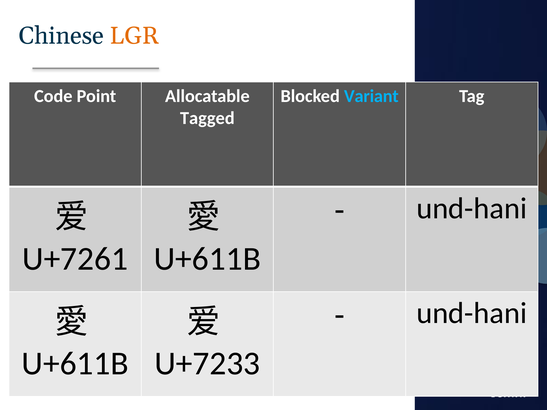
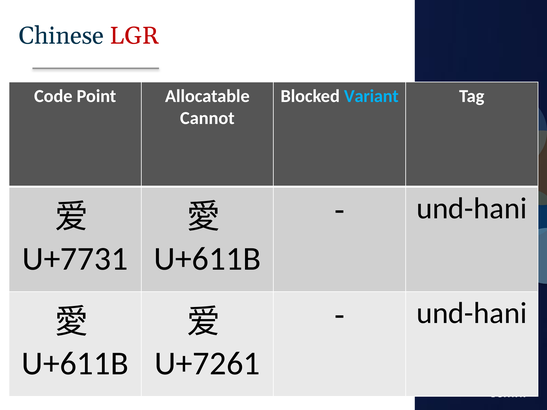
LGR colour: orange -> red
Tagged: Tagged -> Cannot
U+7261: U+7261 -> U+7731
U+7233: U+7233 -> U+7261
